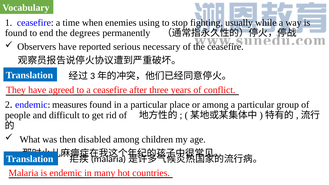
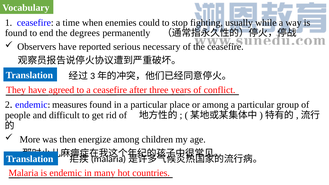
using: using -> could
What: What -> More
disabled: disabled -> energize
